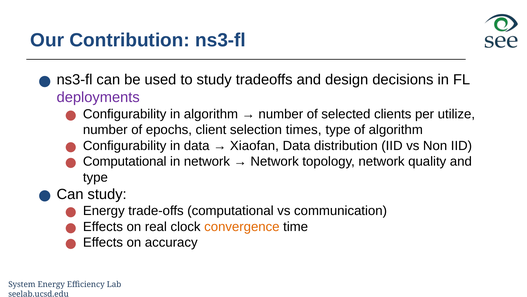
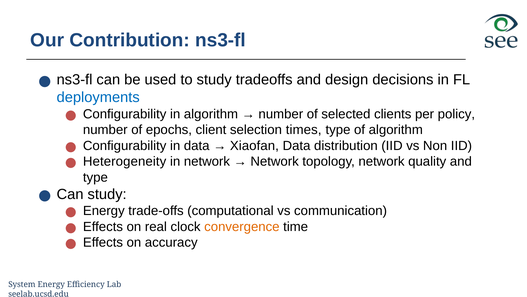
deployments colour: purple -> blue
utilize: utilize -> policy
Computational at (125, 161): Computational -> Heterogeneity
